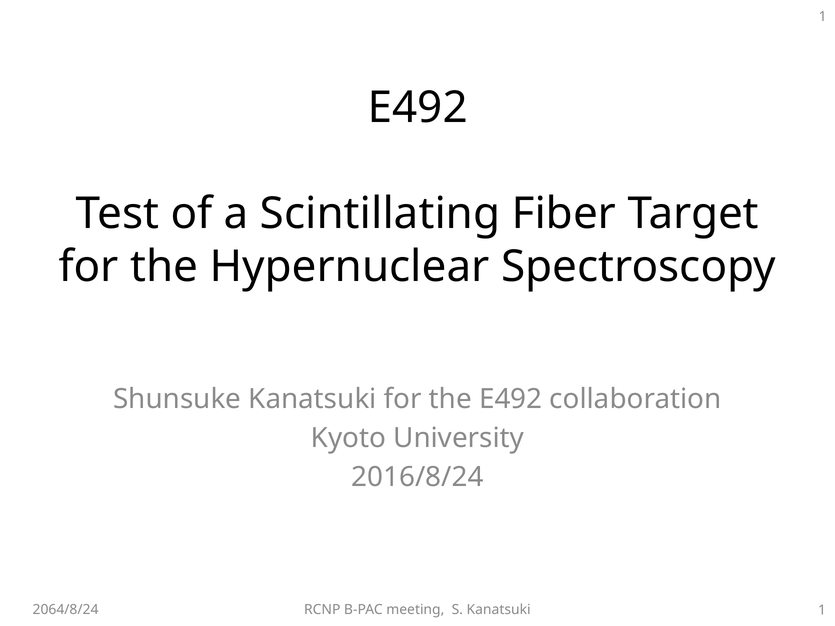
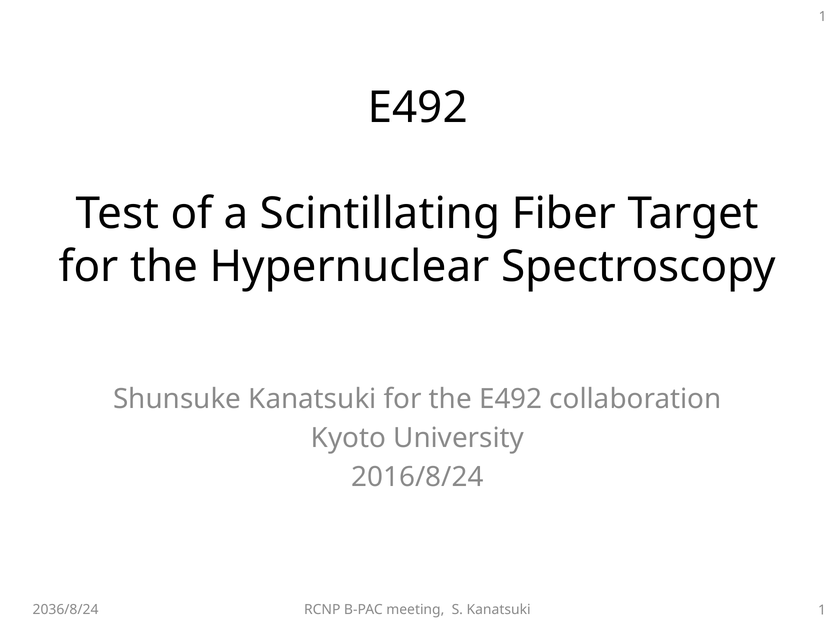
2064/8/24: 2064/8/24 -> 2036/8/24
